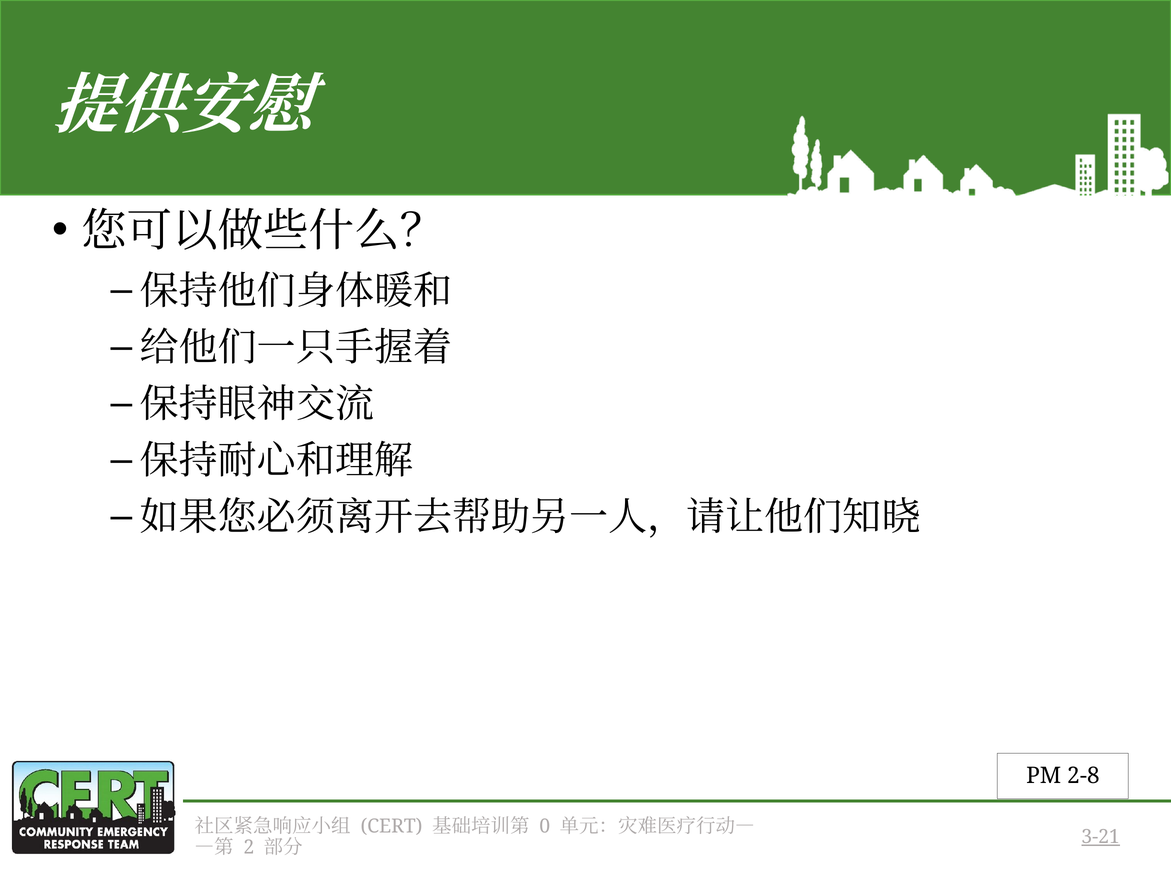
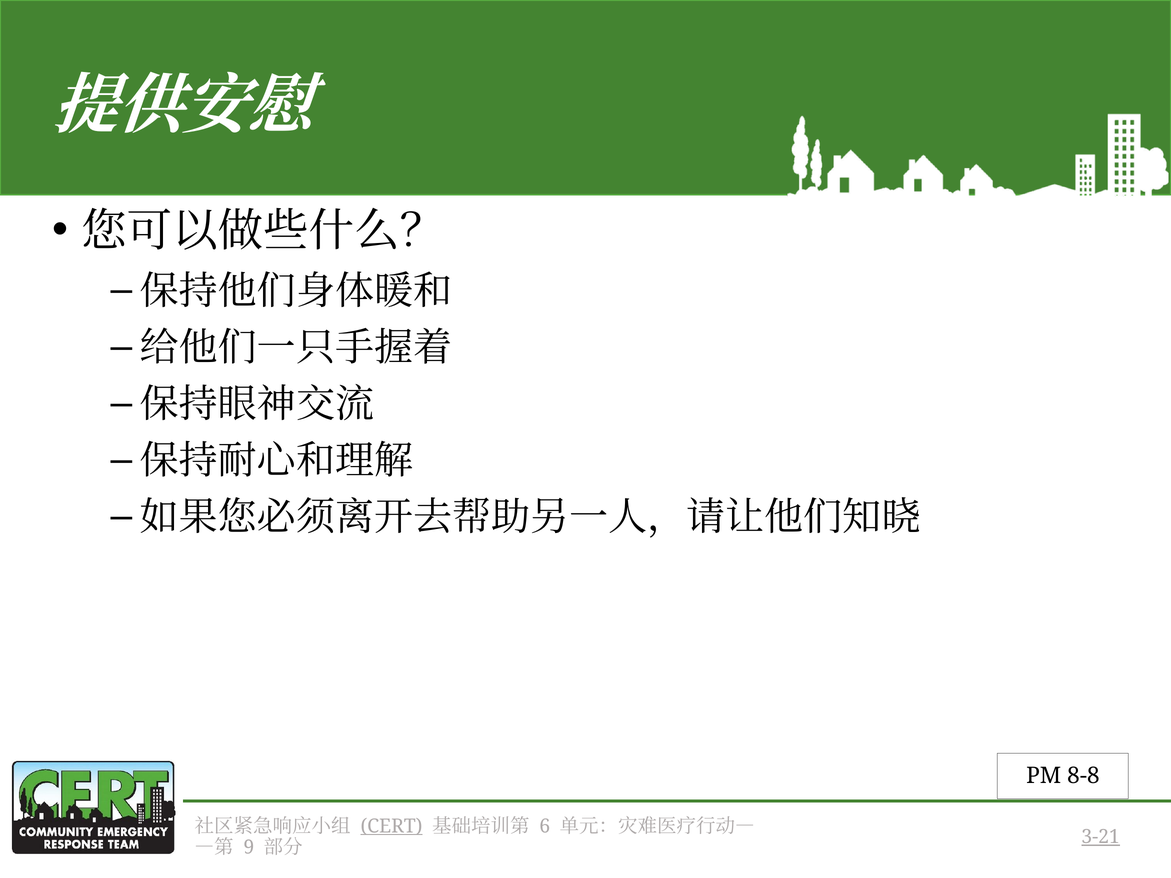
2-8: 2-8 -> 8-8
CERT underline: none -> present
0: 0 -> 6
2: 2 -> 9
